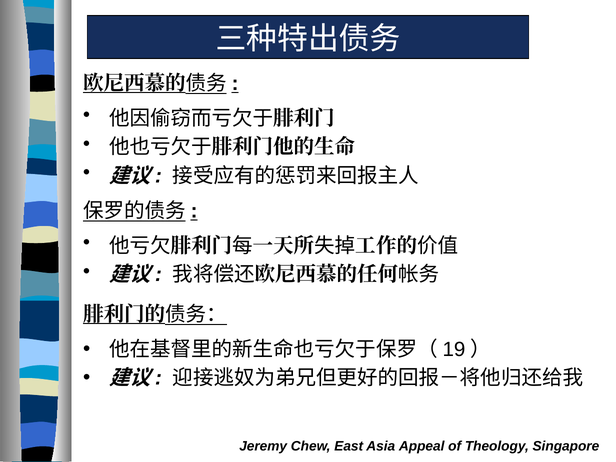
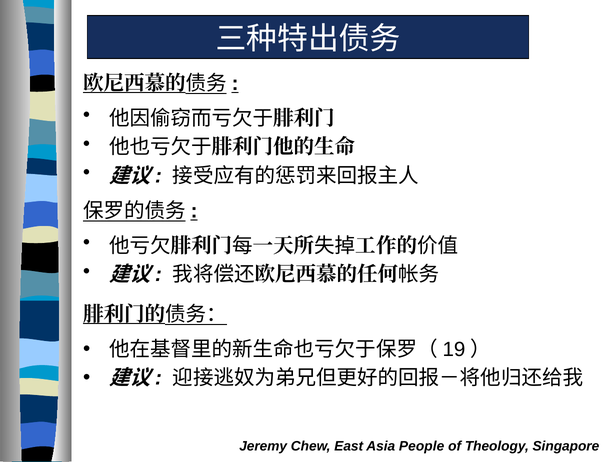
Appeal: Appeal -> People
